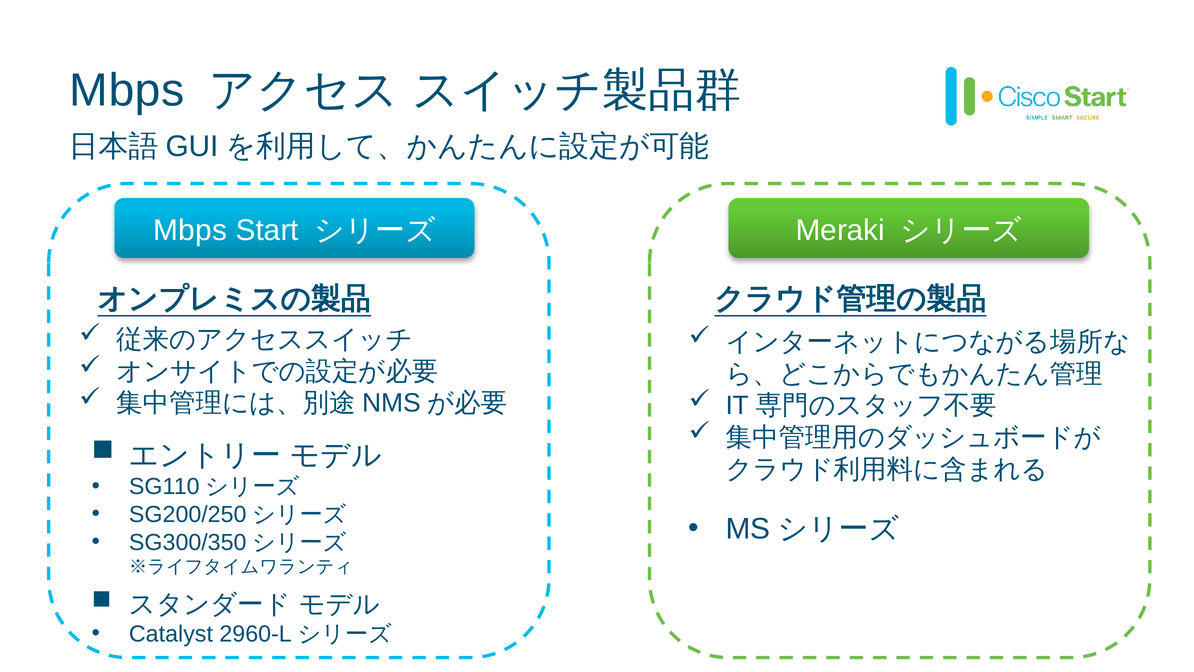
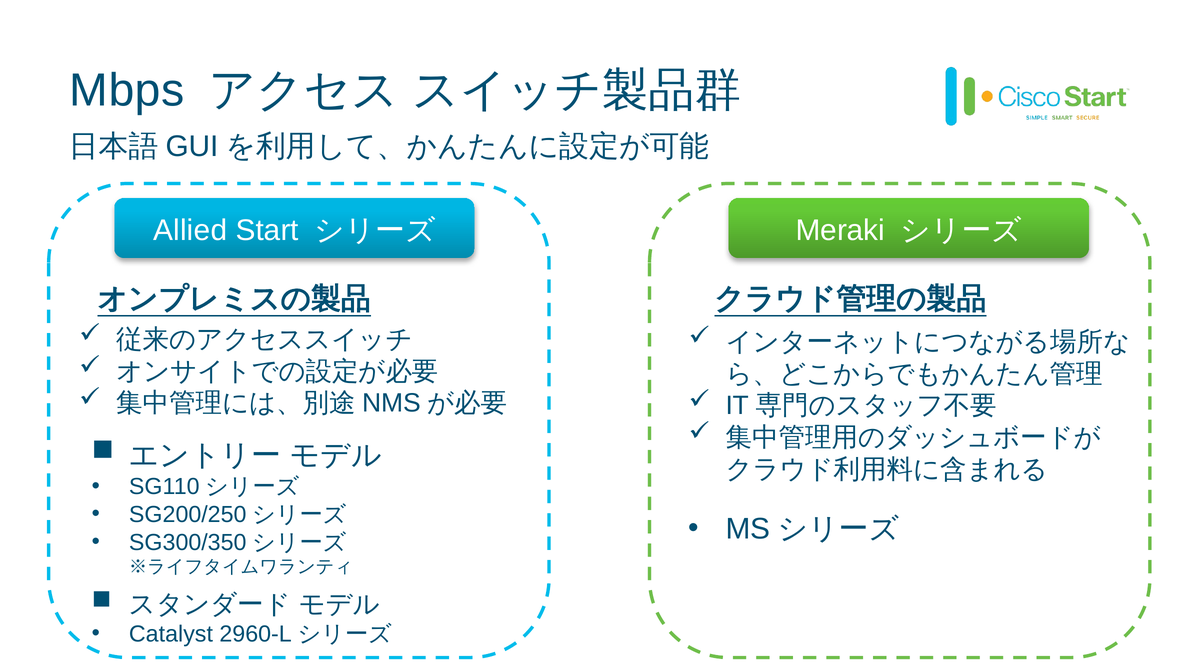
Mbps at (190, 230): Mbps -> Allied
